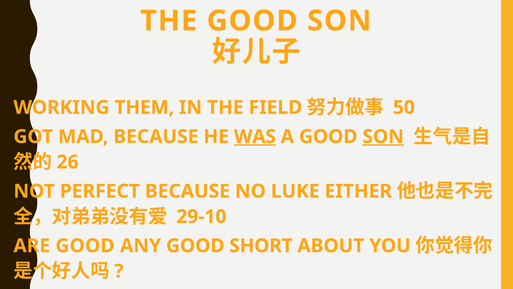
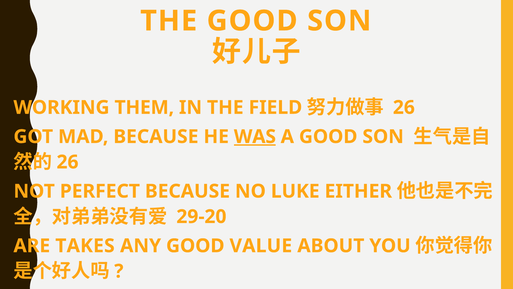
50 at (404, 107): 50 -> 26
SON at (383, 136) underline: present -> none
29-10: 29-10 -> 29-20
ARE GOOD: GOOD -> TAKES
SHORT: SHORT -> VALUE
